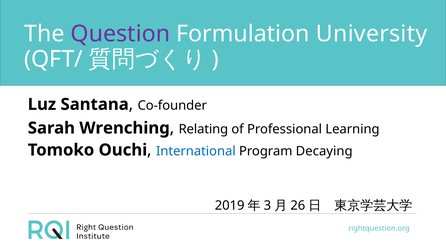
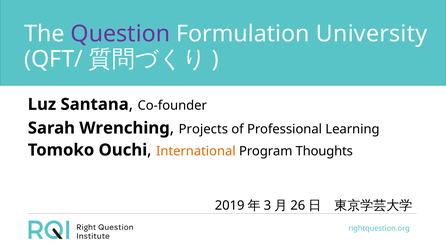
Relating: Relating -> Projects
International colour: blue -> orange
Decaying: Decaying -> Thoughts
